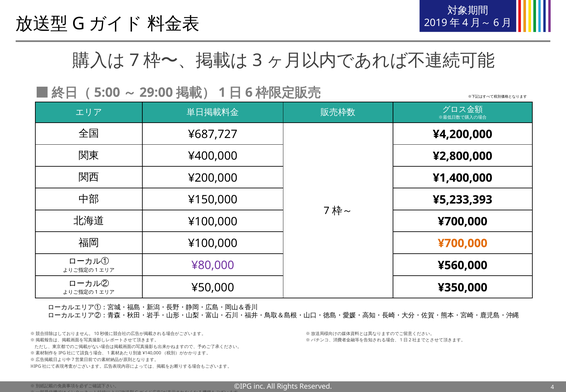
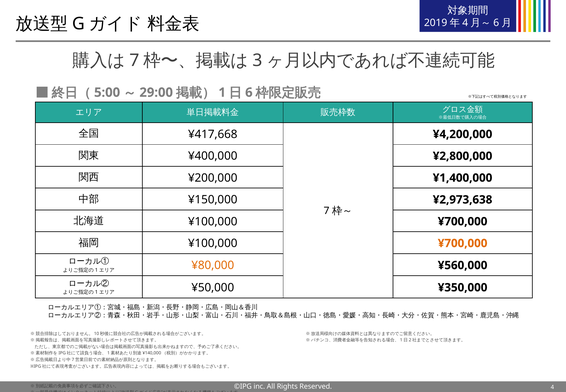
¥687,727: ¥687,727 -> ¥417,668
¥5,233,393: ¥5,233,393 -> ¥2,973,638
¥80,000 colour: purple -> orange
